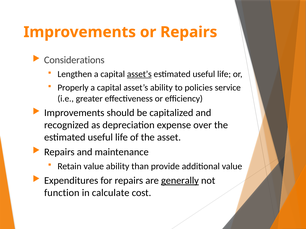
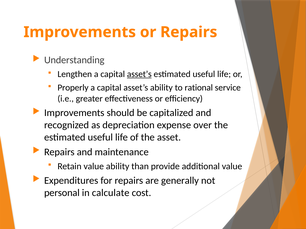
Considerations: Considerations -> Understanding
policies: policies -> rational
generally underline: present -> none
function: function -> personal
